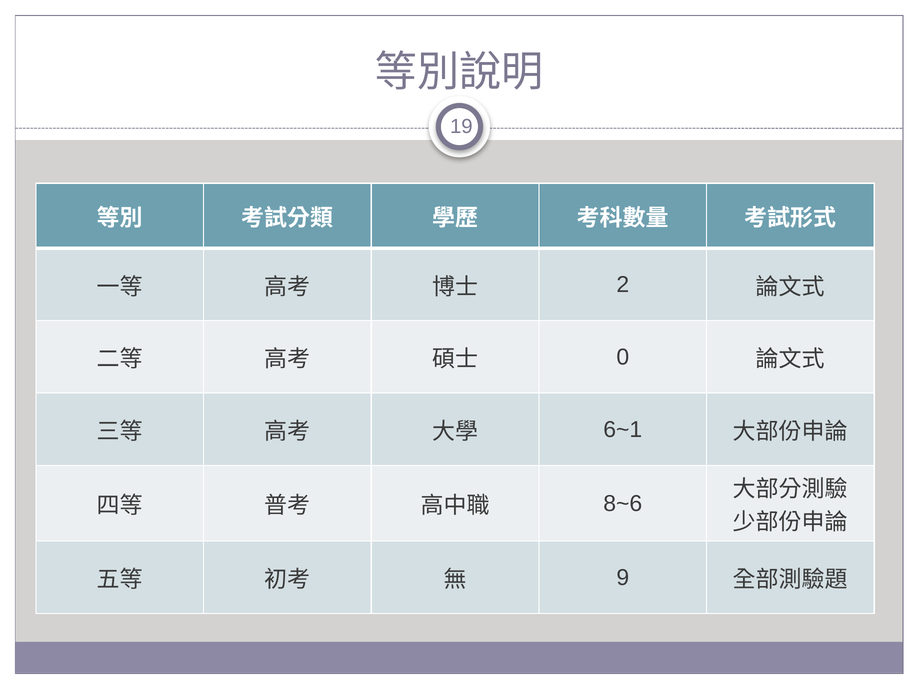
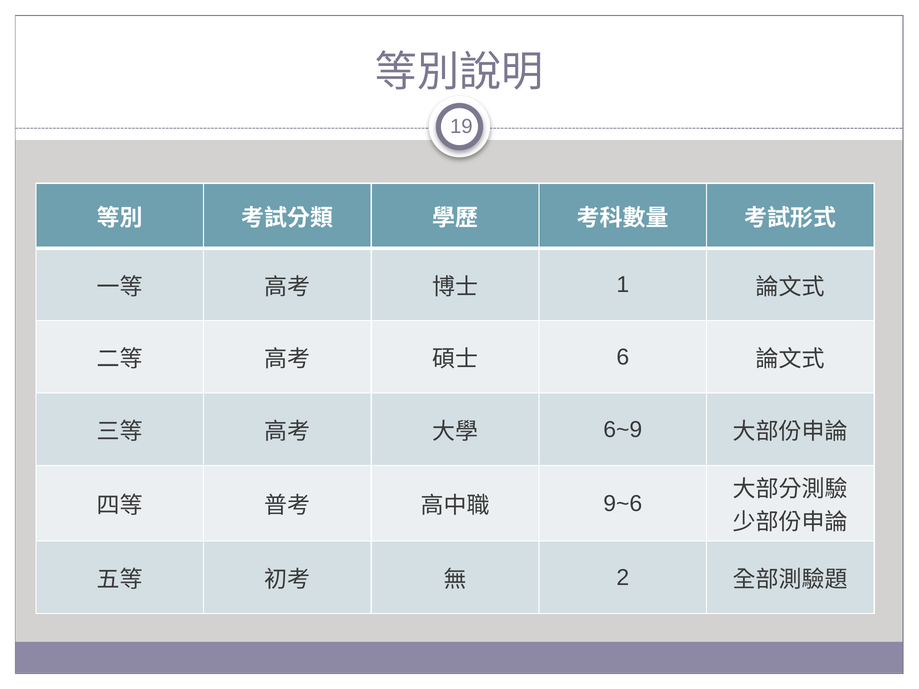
2: 2 -> 1
0: 0 -> 6
6~1: 6~1 -> 6~9
8~6: 8~6 -> 9~6
9: 9 -> 2
